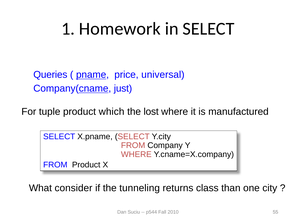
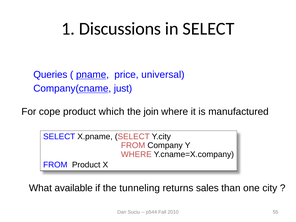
Homework: Homework -> Discussions
tuple: tuple -> cope
lost: lost -> join
consider: consider -> available
class: class -> sales
